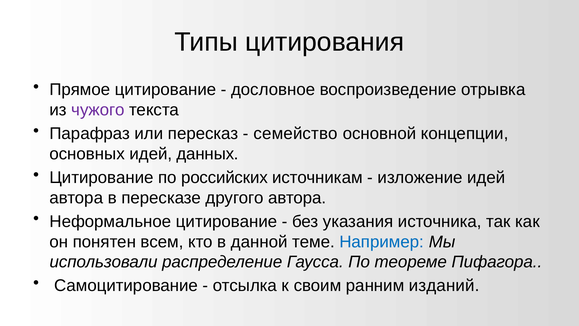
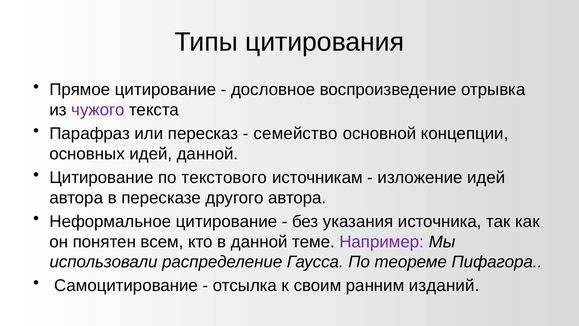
идей данных: данных -> данной
российских: российских -> текстового
Например colour: blue -> purple
